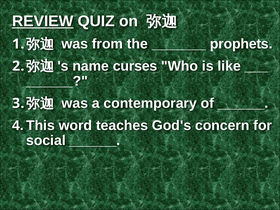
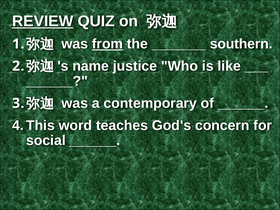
from underline: none -> present
prophets: prophets -> southern
curses: curses -> justice
